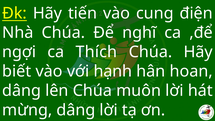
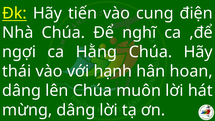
Thích: Thích -> Hằng
biết: biết -> thái
